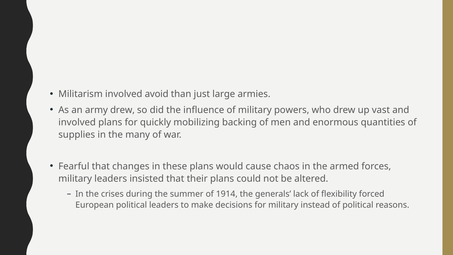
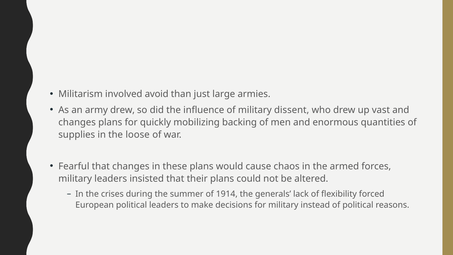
powers: powers -> dissent
involved at (77, 122): involved -> changes
many: many -> loose
